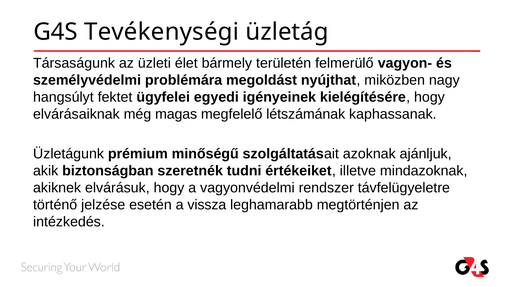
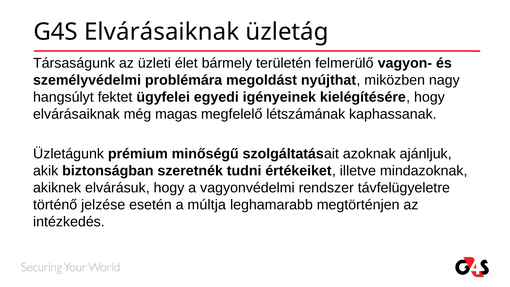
G4S Tevékenységi: Tevékenységi -> Elvárásaiknak
vissza: vissza -> múltja
